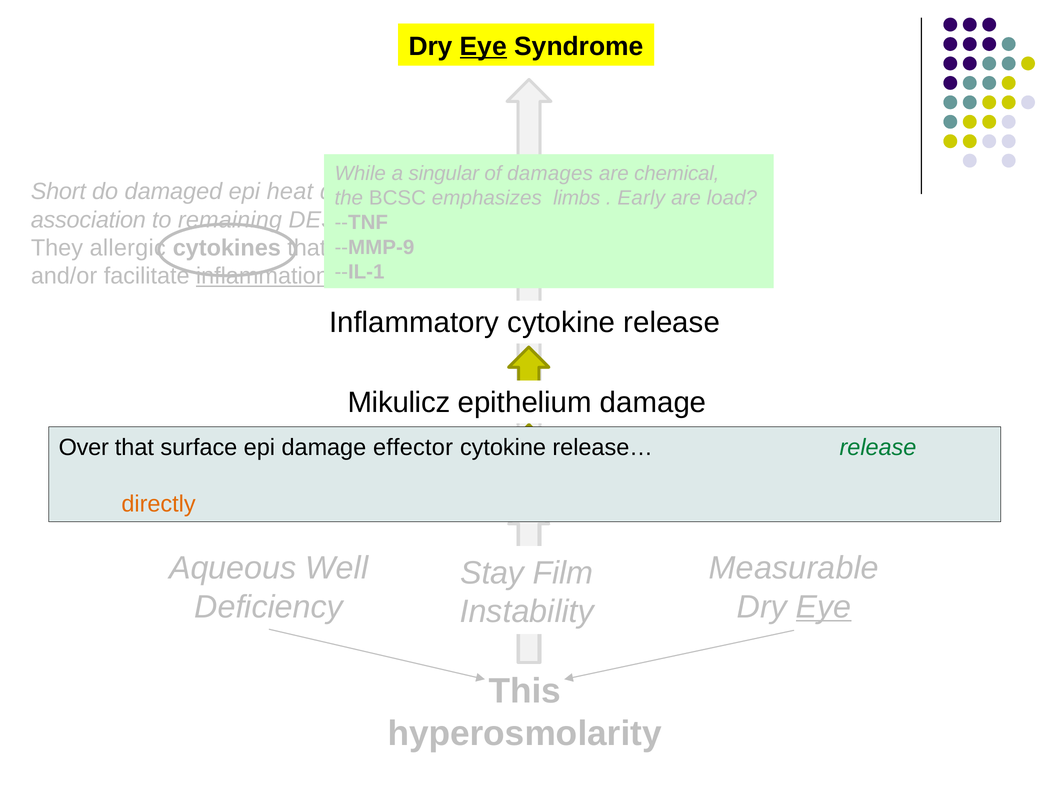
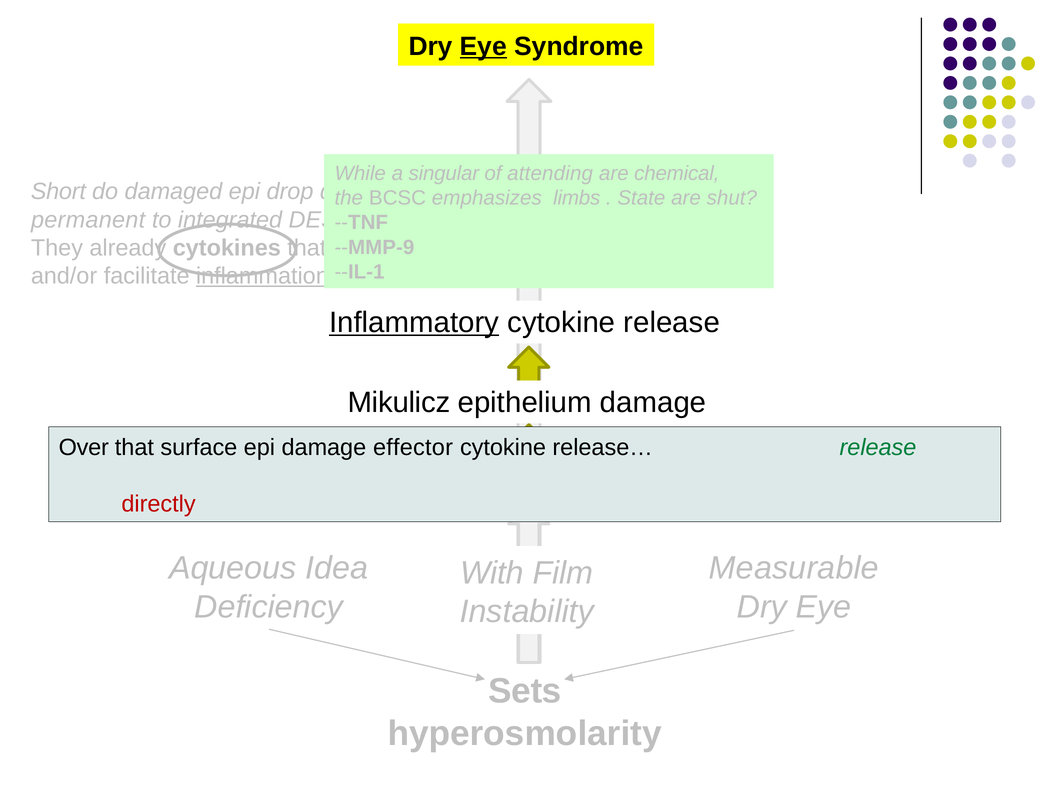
damages: damages -> attending
heat: heat -> drop
Early: Early -> State
load: load -> shut
association: association -> permanent
remaining: remaining -> integrated
allergic: allergic -> already
Inflammatory underline: none -> present
directly at (159, 504) colour: orange -> red
Well: Well -> Idea
Stay: Stay -> With
Eye at (824, 606) underline: present -> none
This: This -> Sets
